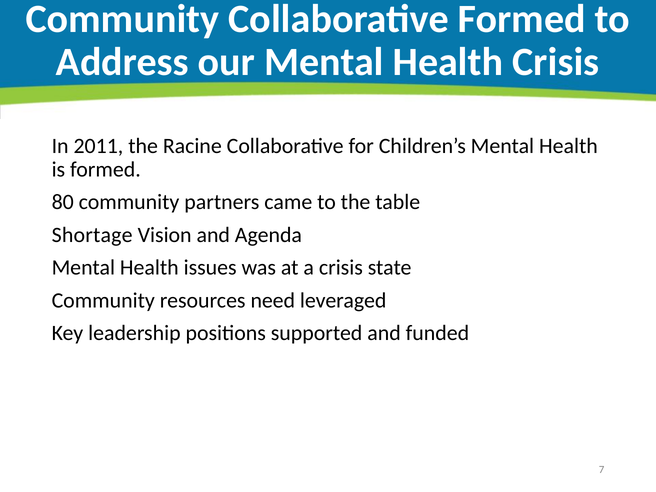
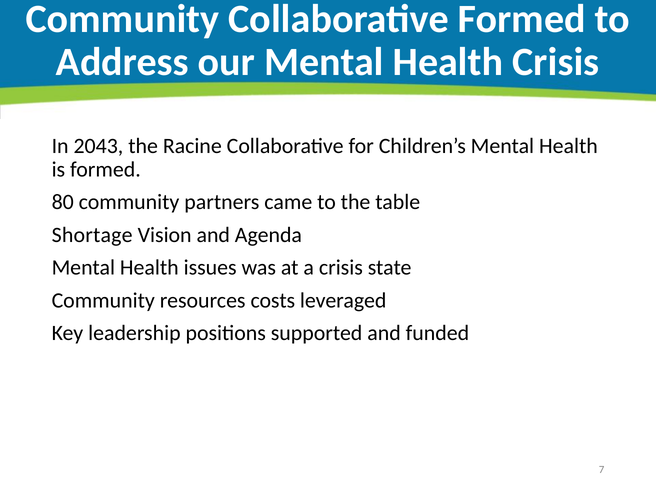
2011: 2011 -> 2043
need: need -> costs
